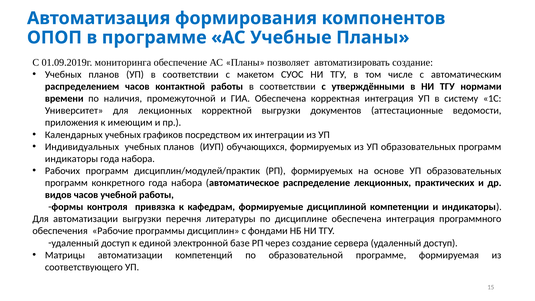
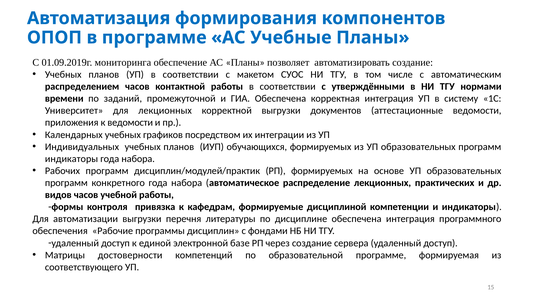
наличия: наличия -> заданий
к имеющим: имеющим -> ведомости
Матрицы автоматизации: автоматизации -> достоверности
